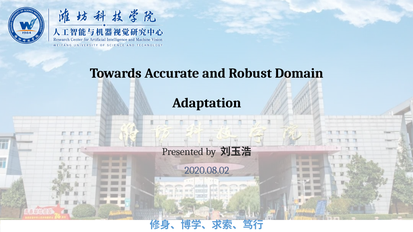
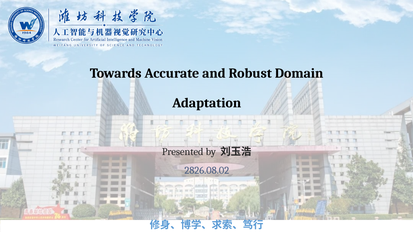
2020.08.02: 2020.08.02 -> 2826.08.02
